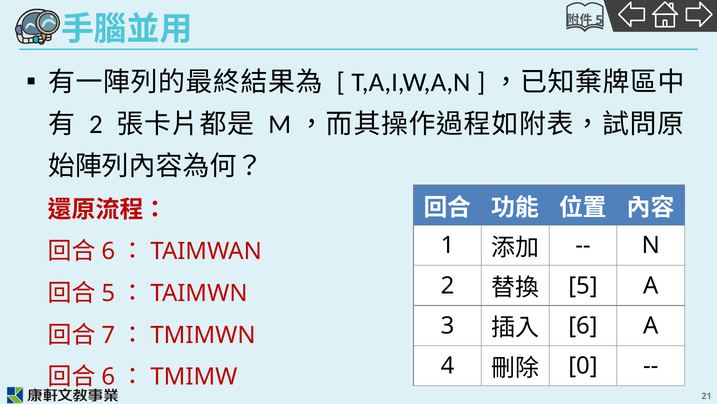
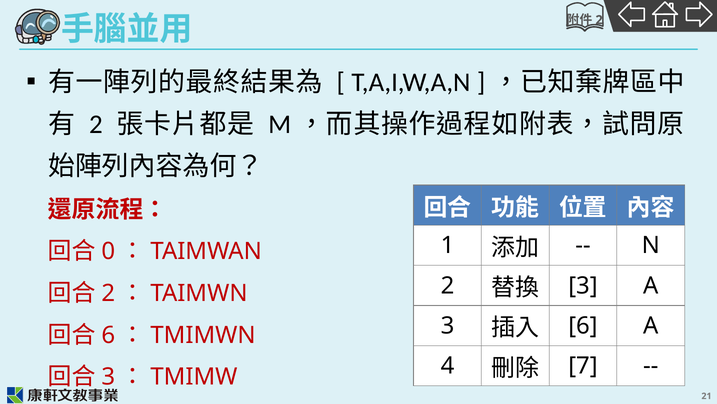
5 at (599, 20): 5 -> 2
6 at (108, 251): 6 -> 0
5 at (583, 285): 5 -> 3
5 at (108, 293): 5 -> 2
7 at (108, 335): 7 -> 6
0: 0 -> 7
6 at (108, 377): 6 -> 3
